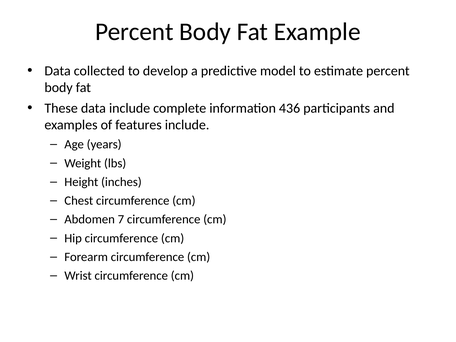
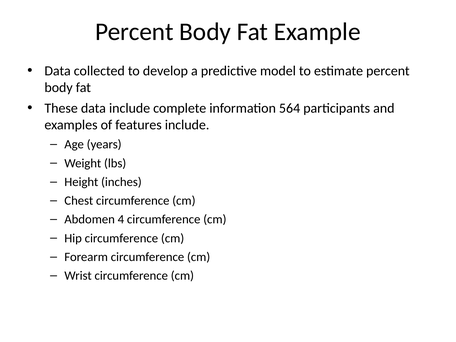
436: 436 -> 564
7: 7 -> 4
